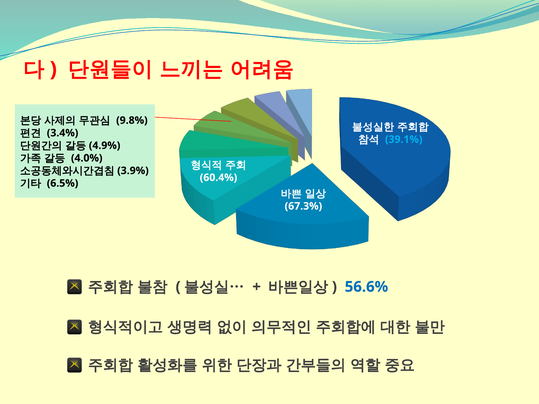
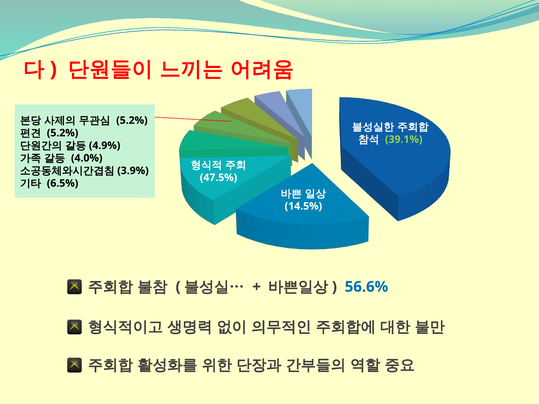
9.8% at (132, 120): 9.8% -> 5.2%
3.4% at (63, 133): 3.4% -> 5.2%
39.1% colour: light blue -> light green
60.4%: 60.4% -> 47.5%
67.3%: 67.3% -> 14.5%
